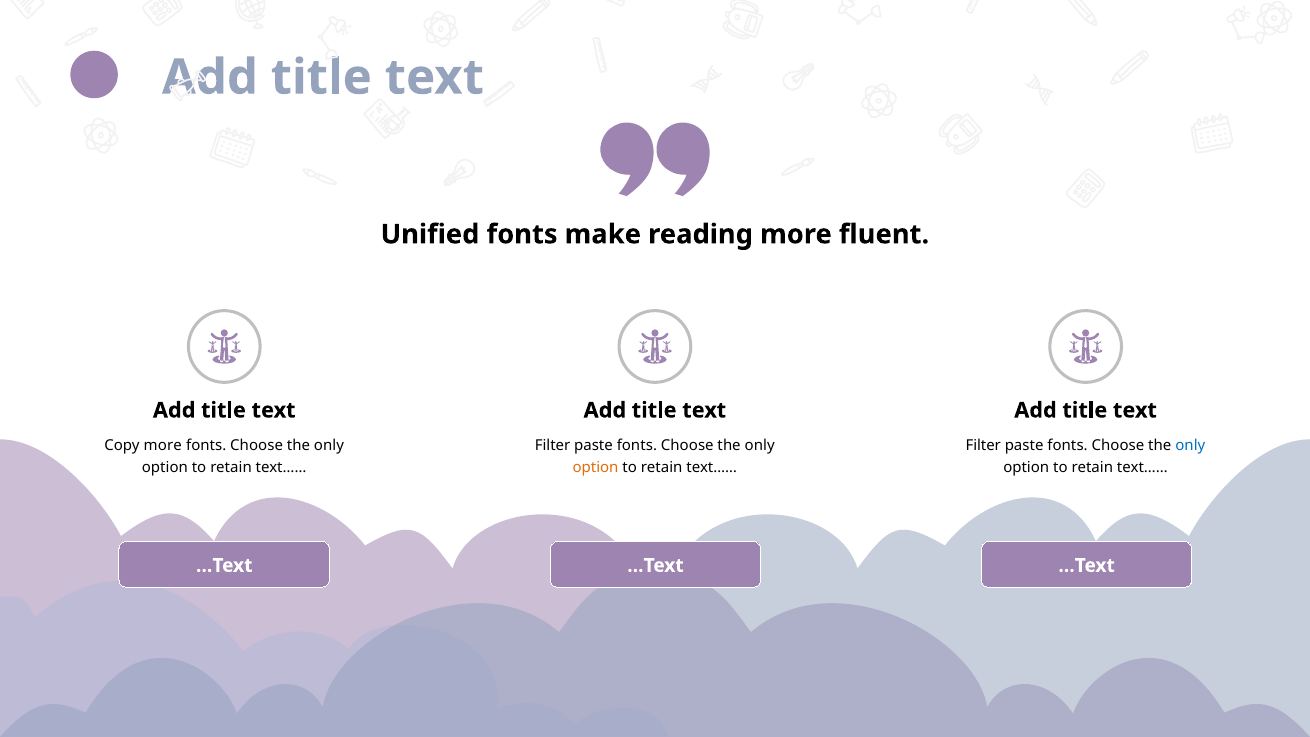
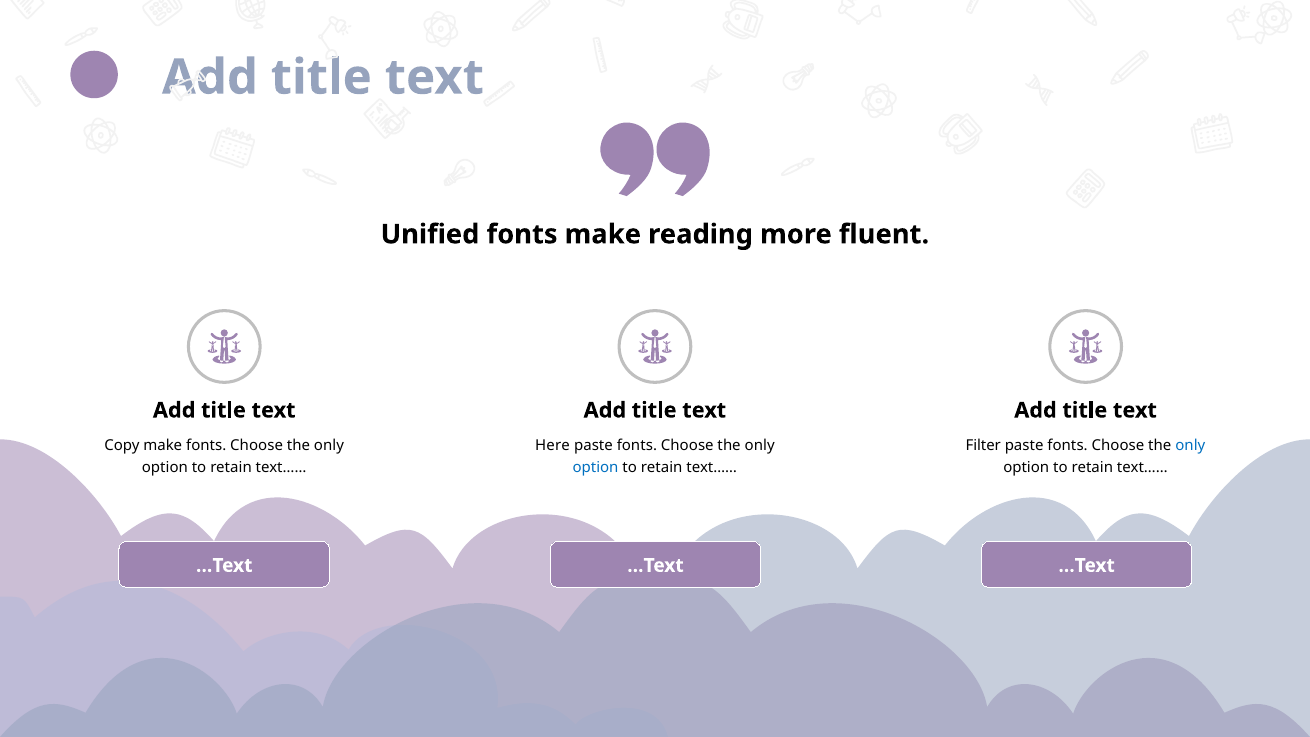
Copy more: more -> make
Filter at (553, 445): Filter -> Here
option at (596, 467) colour: orange -> blue
